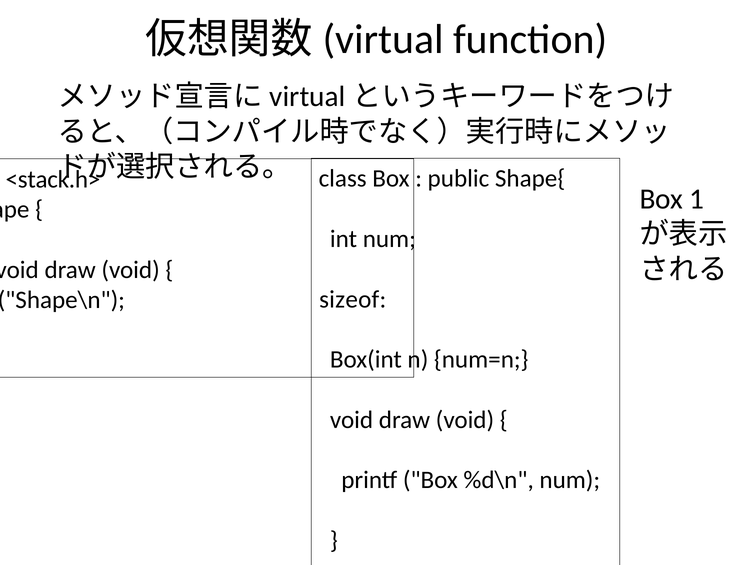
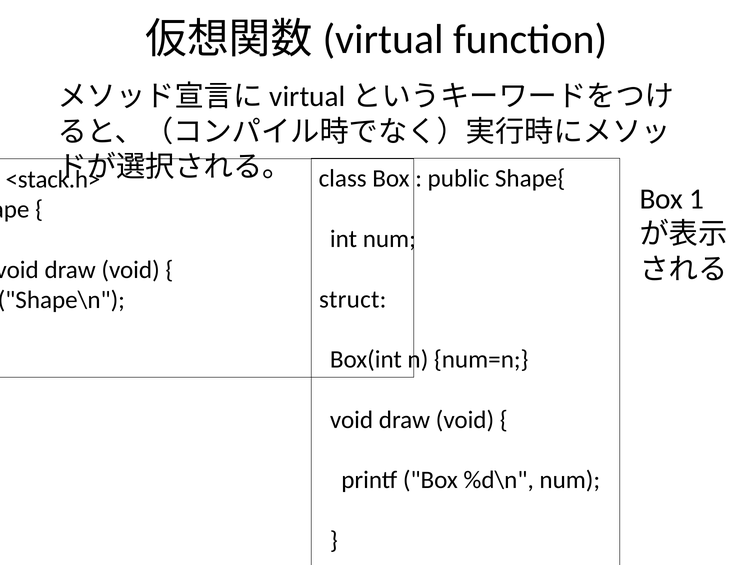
sizeof: sizeof -> struct
